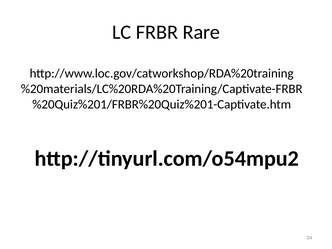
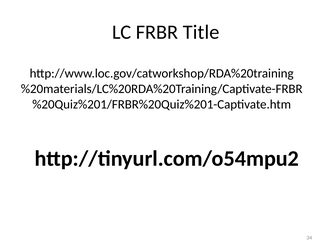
Rare: Rare -> Title
